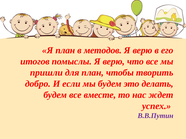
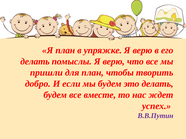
методов: методов -> упряжке
итогов at (35, 62): итогов -> делать
